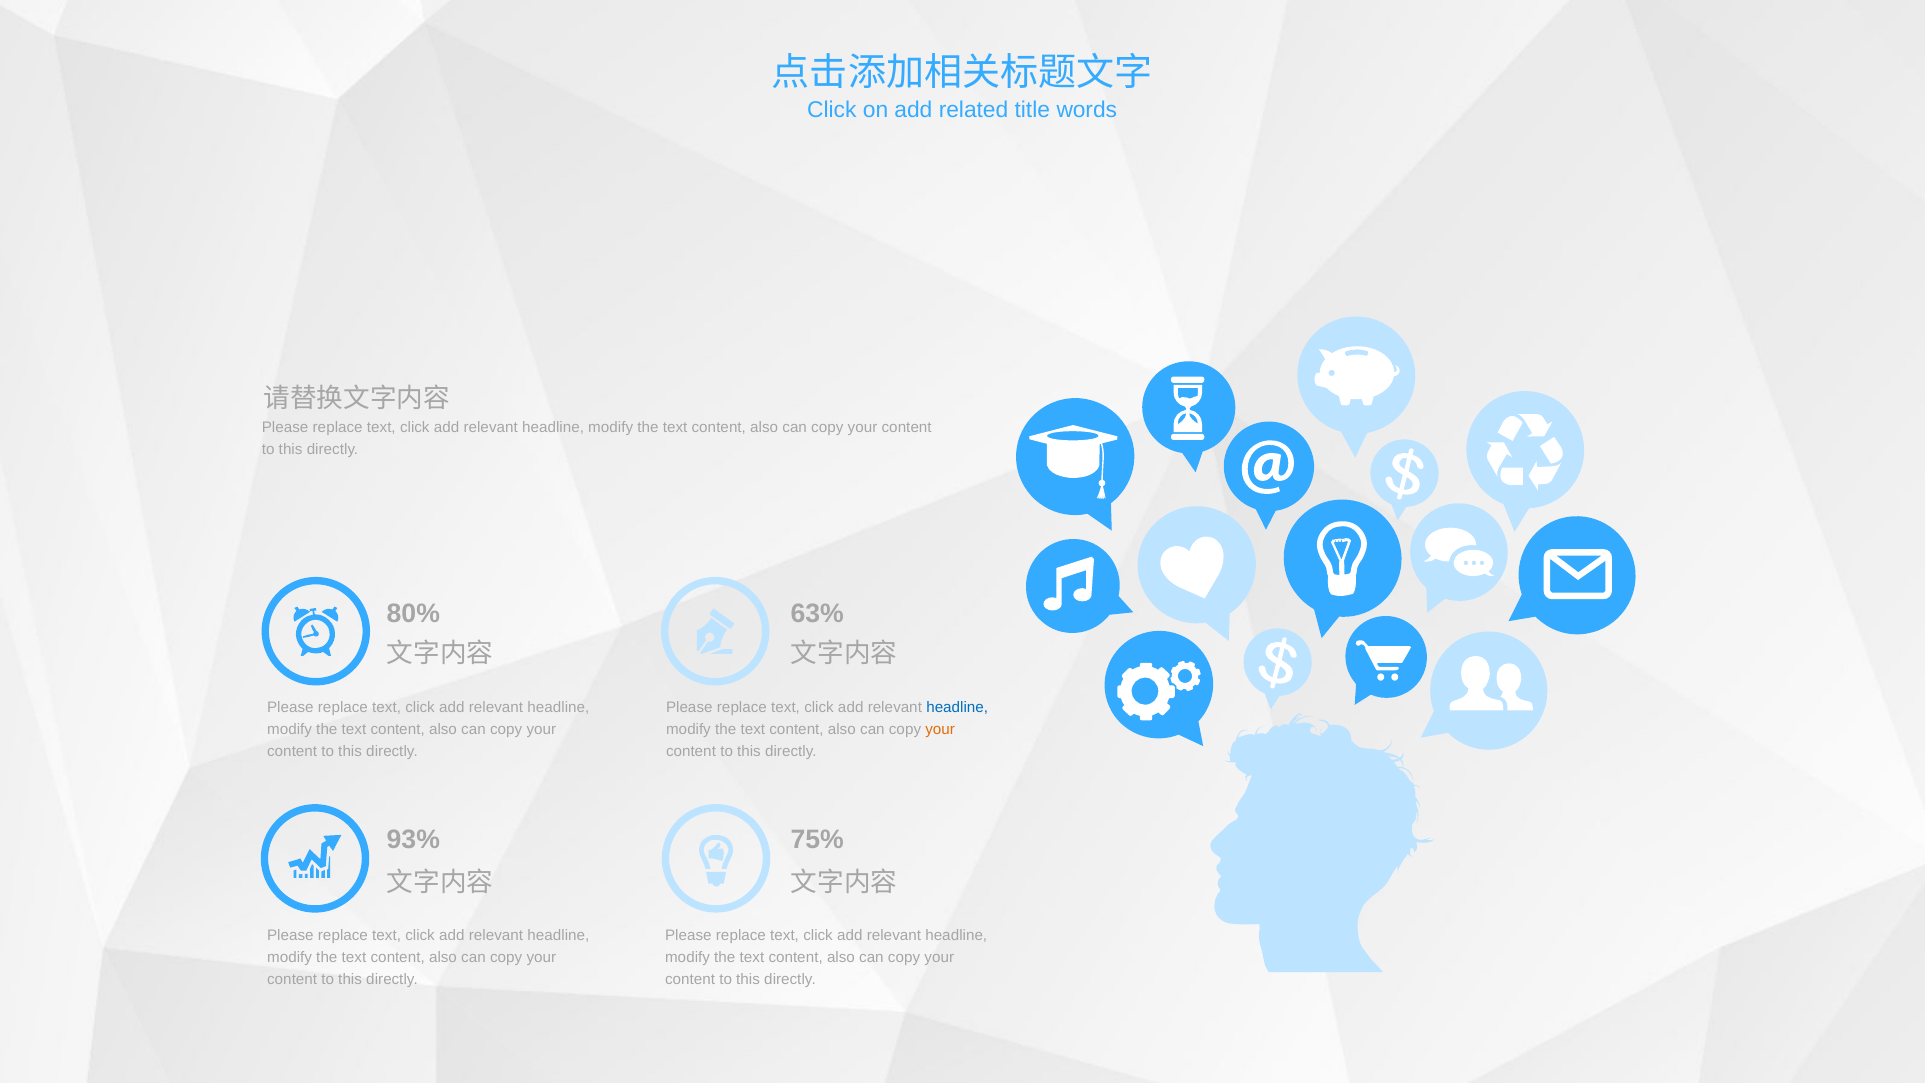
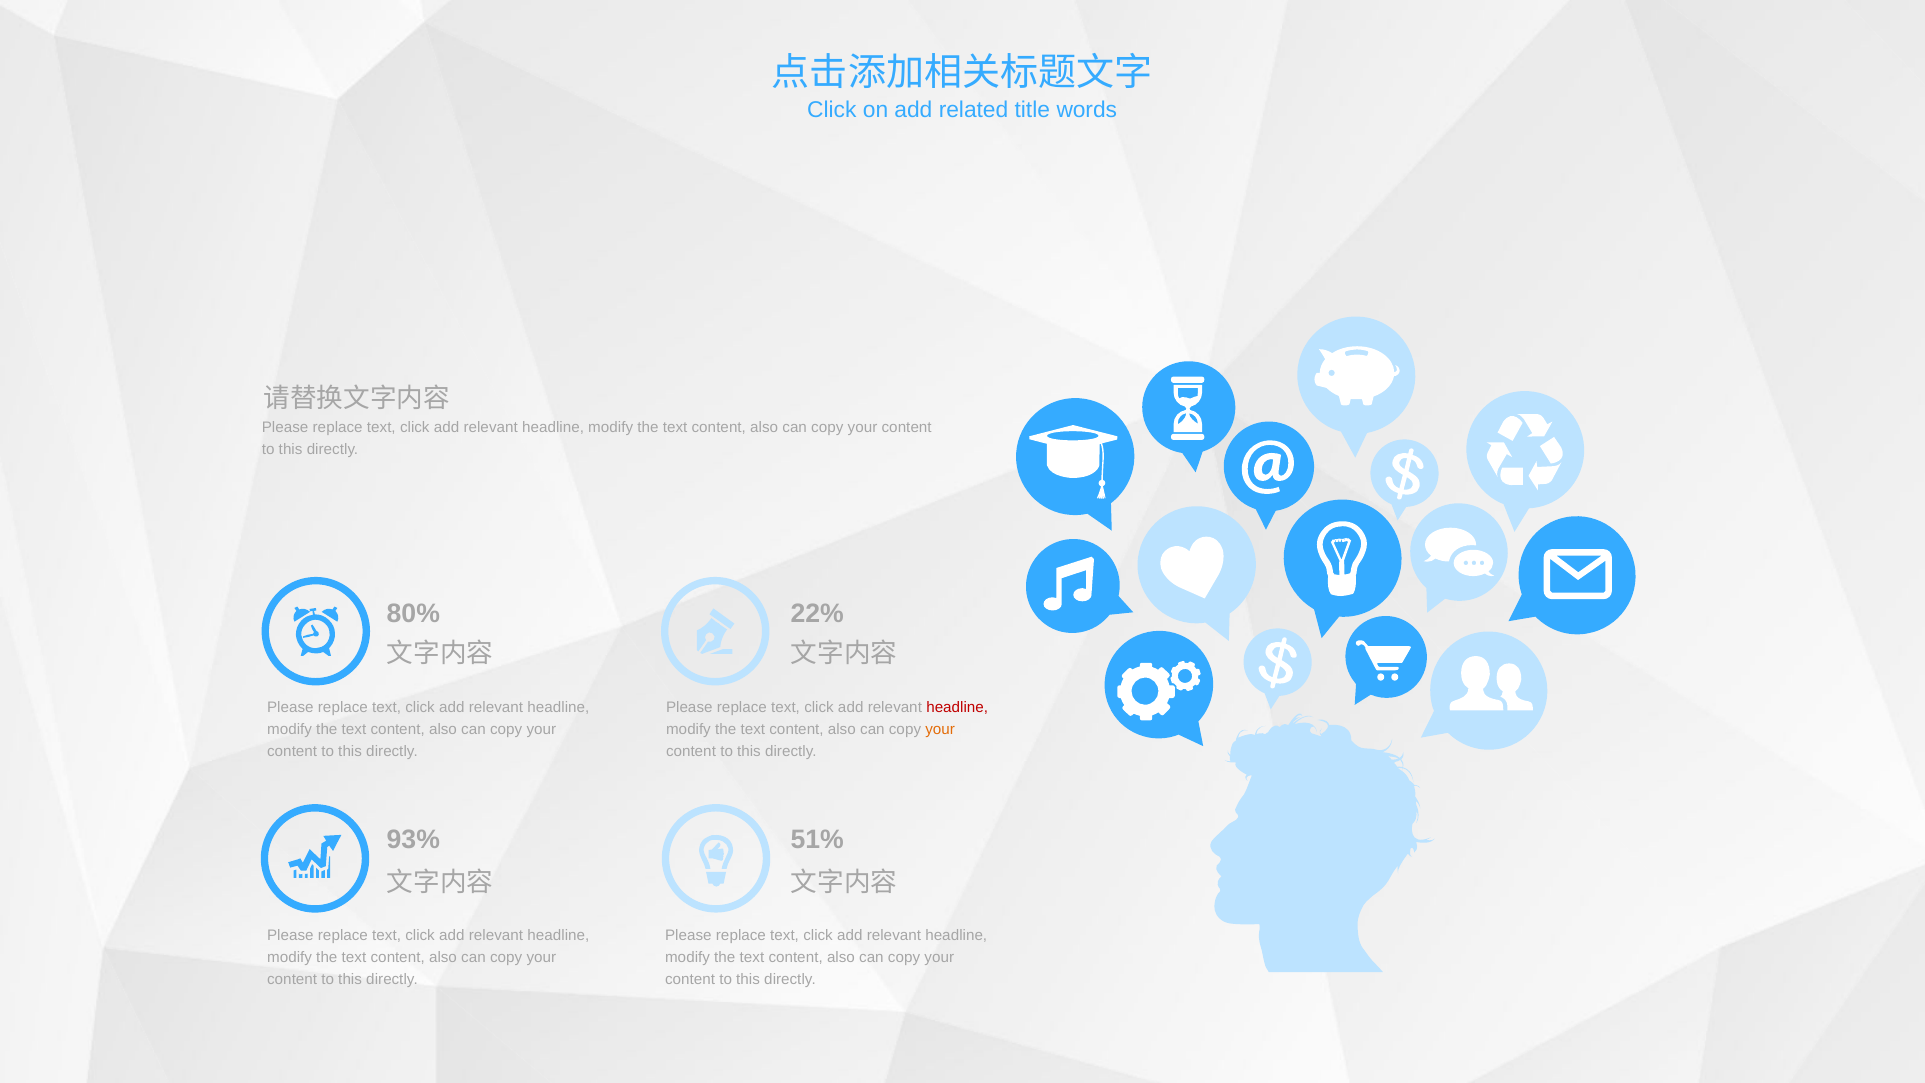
63%: 63% -> 22%
headline at (957, 707) colour: blue -> red
75%: 75% -> 51%
